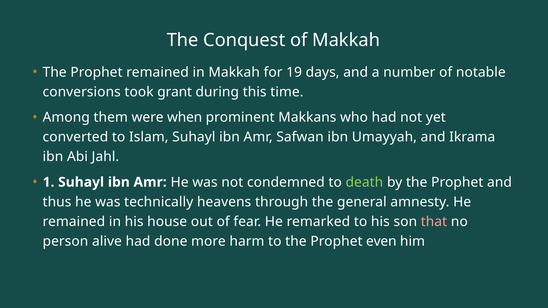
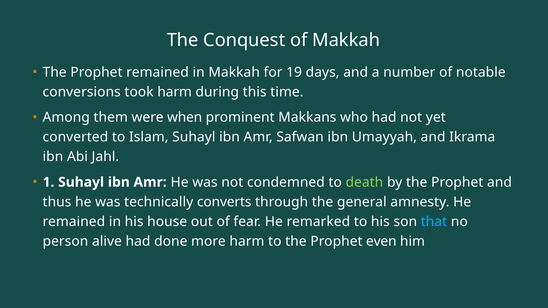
took grant: grant -> harm
heavens: heavens -> converts
that colour: pink -> light blue
